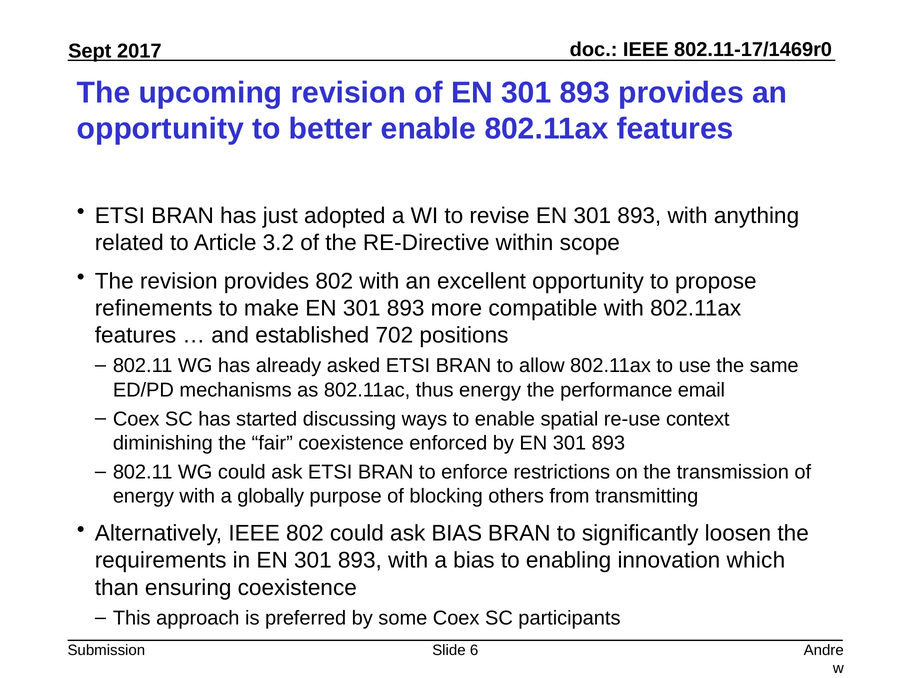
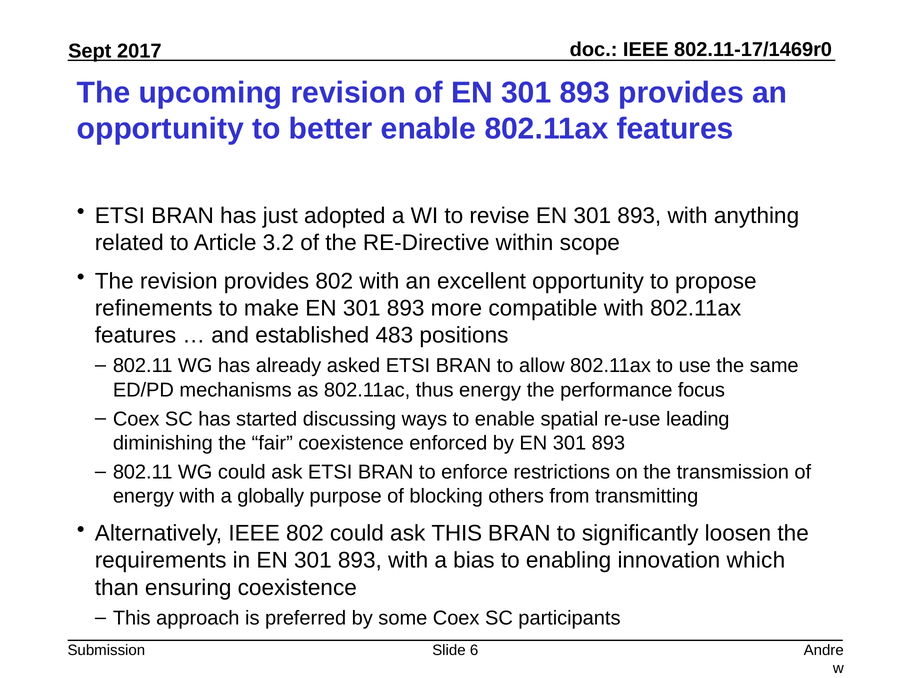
702: 702 -> 483
email: email -> focus
context: context -> leading
ask BIAS: BIAS -> THIS
